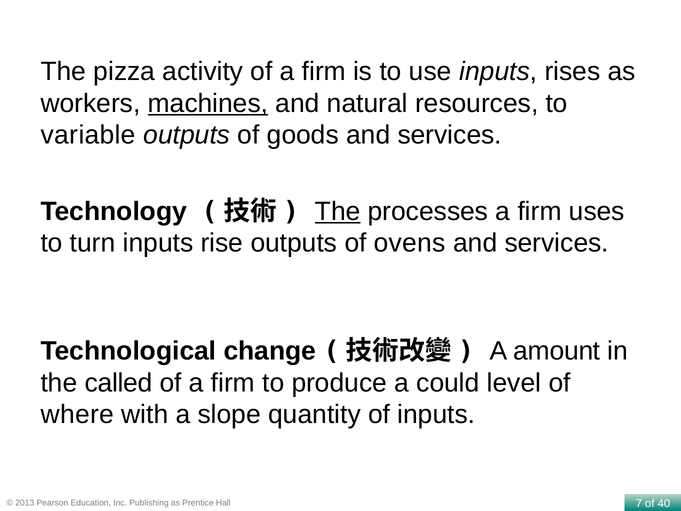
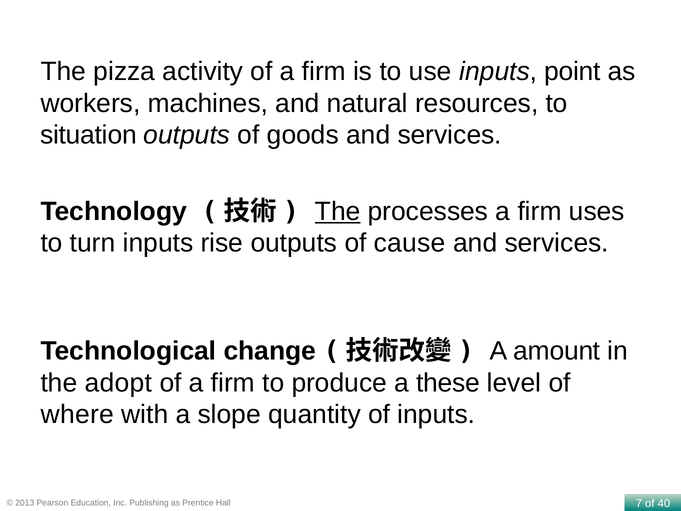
rises: rises -> point
machines underline: present -> none
variable: variable -> situation
ovens: ovens -> cause
called: called -> adopt
could: could -> these
